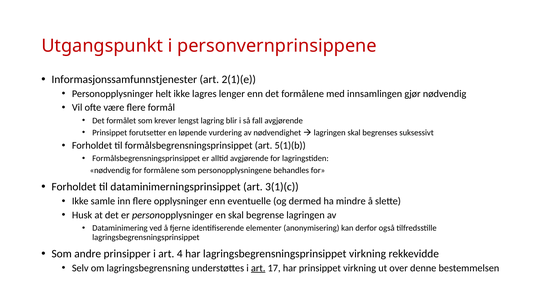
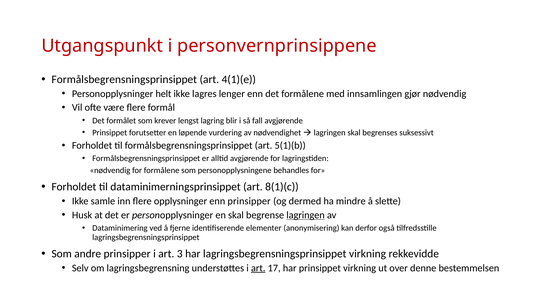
Informasjonssamfunnstjenester at (124, 79): Informasjonssamfunnstjenester -> Formålsbegrensningsprinsippet
2(1)(e: 2(1)(e -> 4(1)(e
3(1)(c: 3(1)(c -> 8(1)(c
enn eventuelle: eventuelle -> prinsipper
lagringen at (306, 215) underline: none -> present
4: 4 -> 3
